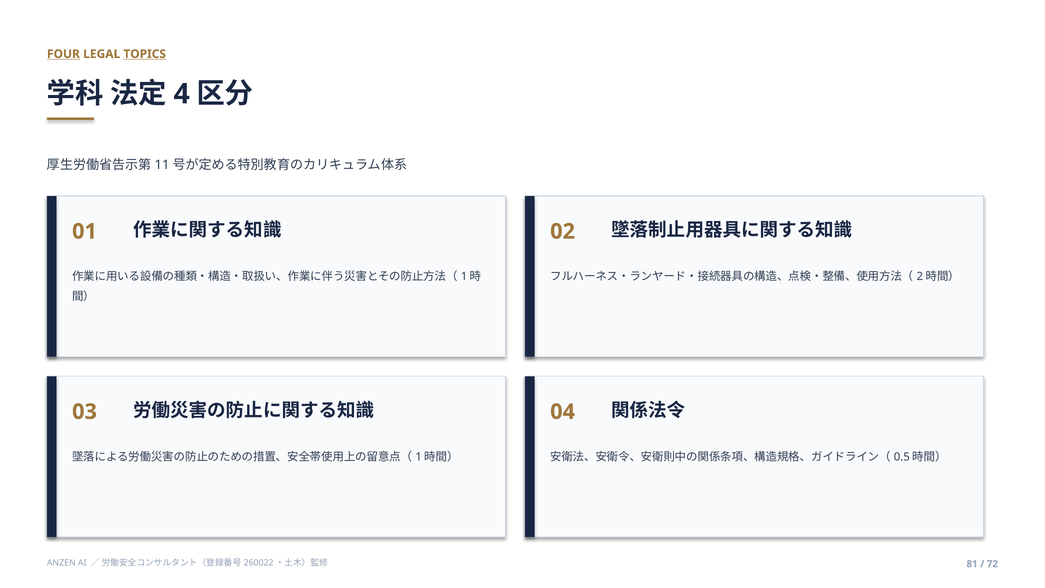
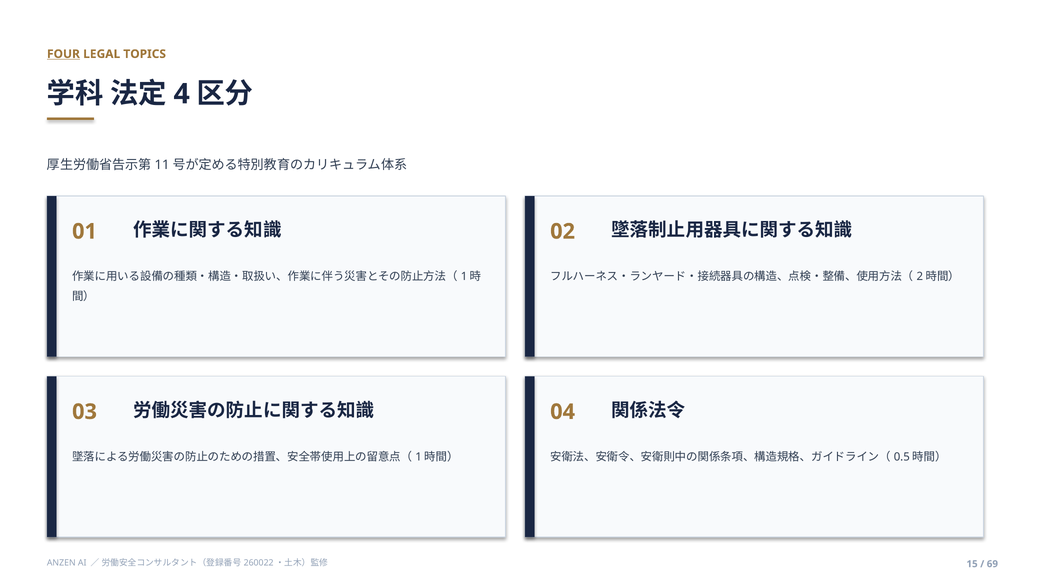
TOPICS underline: present -> none
81: 81 -> 15
72: 72 -> 69
